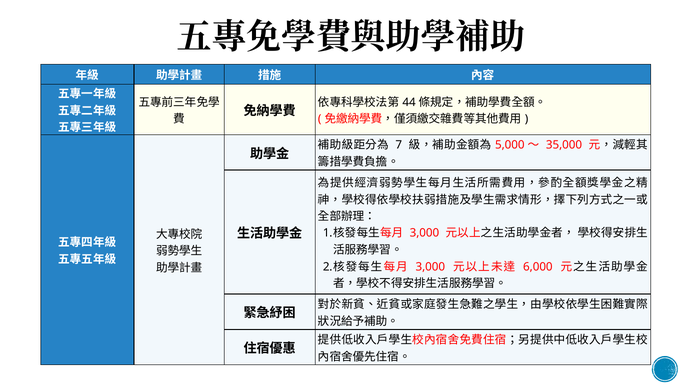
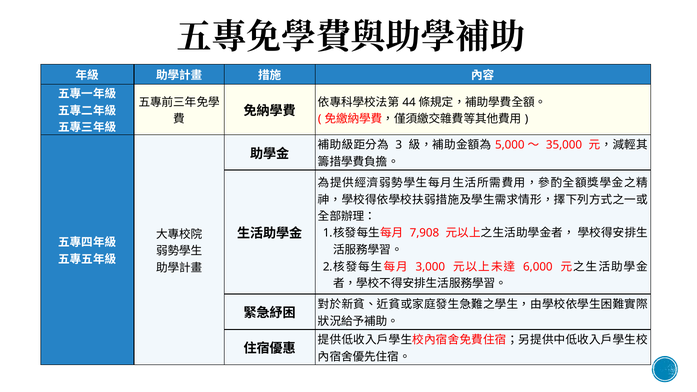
7: 7 -> 3
3,000 at (424, 233): 3,000 -> 7,908
